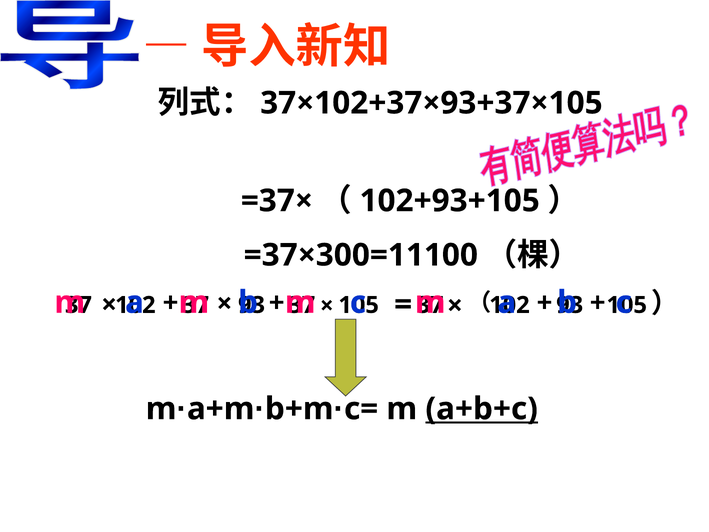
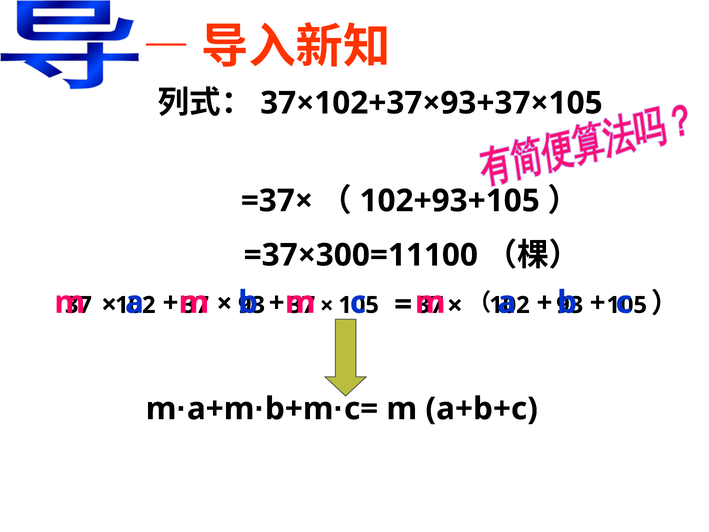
a+b+c underline: present -> none
